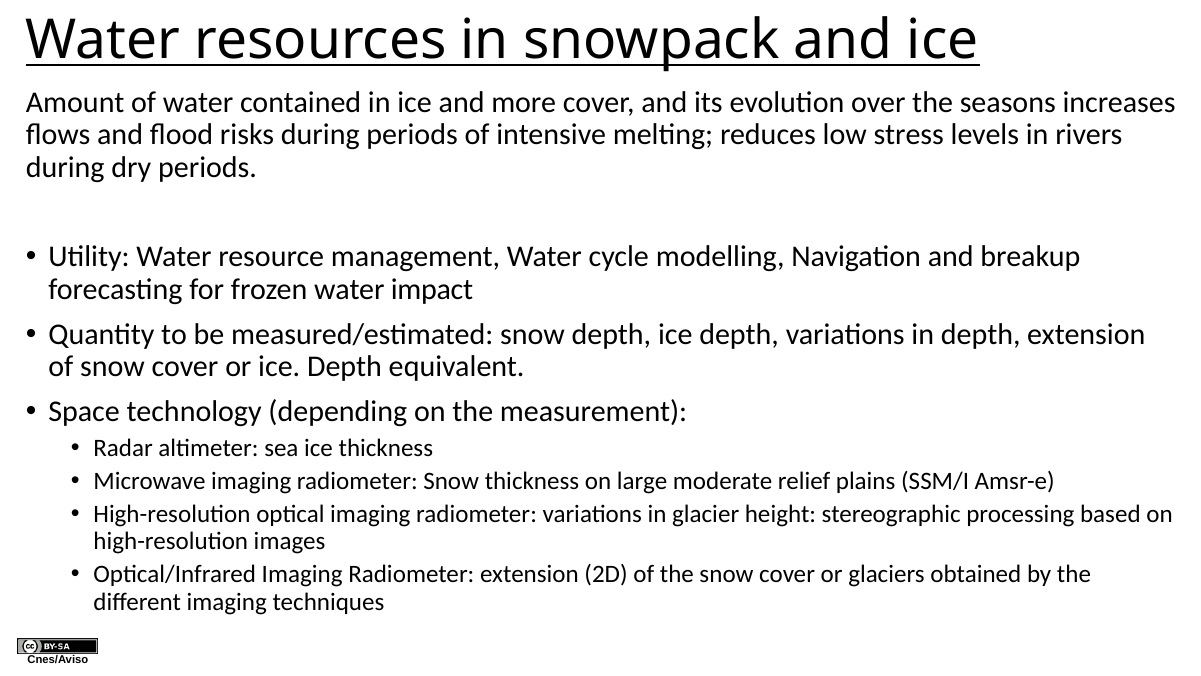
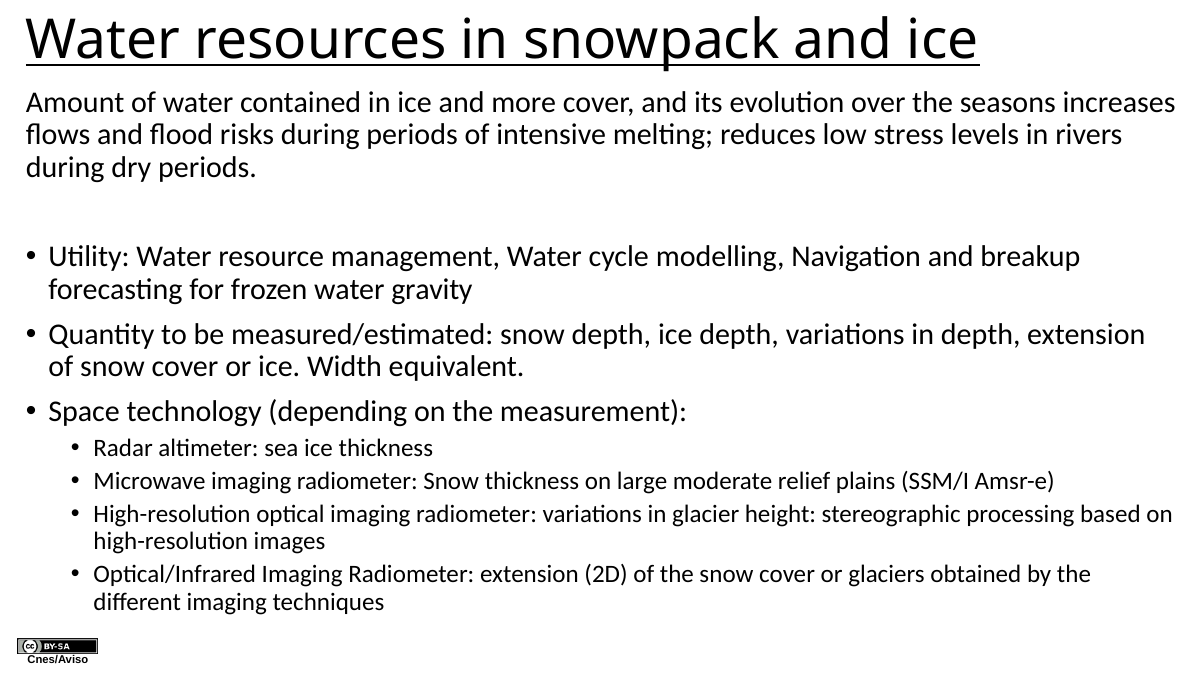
impact: impact -> gravity
or ice Depth: Depth -> Width
